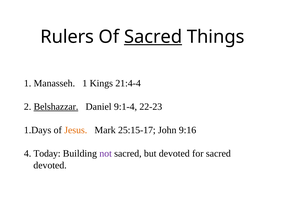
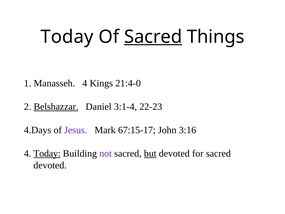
Rulers at (67, 37): Rulers -> Today
Manasseh 1: 1 -> 4
21:4-4: 21:4-4 -> 21:4-0
9:1-4: 9:1-4 -> 3:1-4
1.Days: 1.Days -> 4.Days
Jesus colour: orange -> purple
25:15-17: 25:15-17 -> 67:15-17
9:16: 9:16 -> 3:16
Today at (47, 153) underline: none -> present
but underline: none -> present
